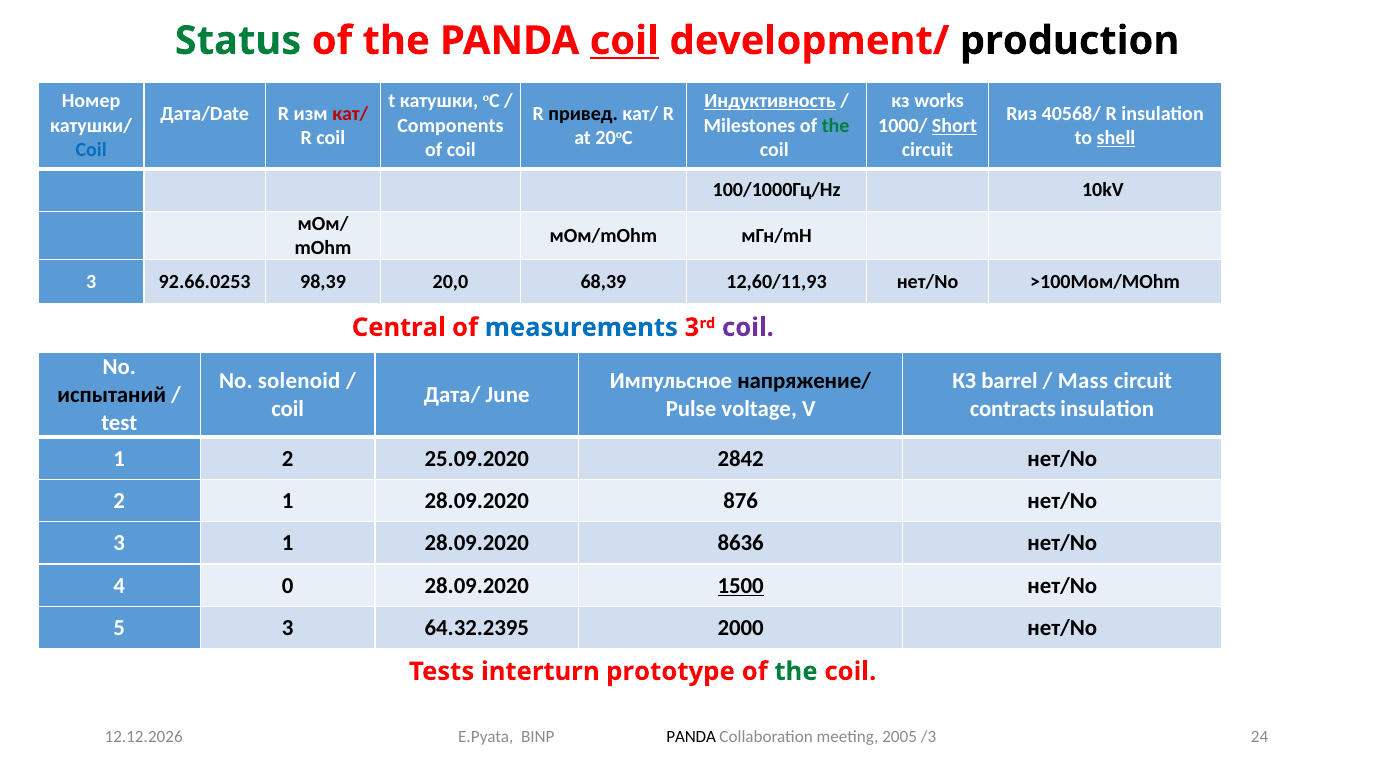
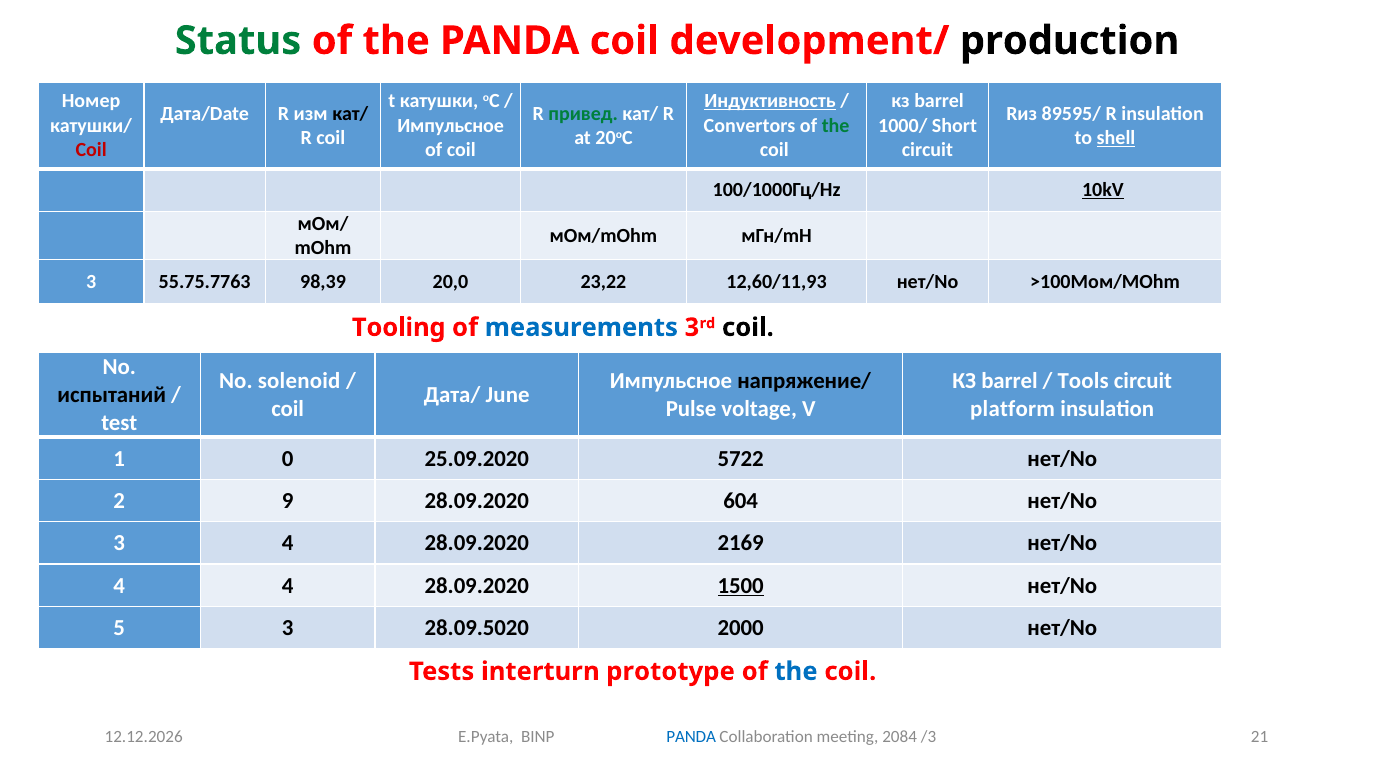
coil at (624, 41) underline: present -> none
works at (939, 101): works -> barrel
кат/ at (350, 113) colour: red -> black
привед colour: black -> green
40568/: 40568/ -> 89595/
Components at (450, 126): Components -> Импульсное
Milestones: Milestones -> Convertors
Short underline: present -> none
Coil at (91, 150) colour: blue -> red
10kV underline: none -> present
92.66.0253: 92.66.0253 -> 55.75.7763
68,39: 68,39 -> 23,22
Central: Central -> Tooling
coil at (748, 328) colour: purple -> black
Mass: Mass -> Tools
contracts: contracts -> platform
1 2: 2 -> 0
2842: 2842 -> 5722
2 1: 1 -> 9
876: 876 -> 604
3 1: 1 -> 4
8636: 8636 -> 2169
4 0: 0 -> 4
64.32.2395: 64.32.2395 -> 28.09.5020
the at (796, 672) colour: green -> blue
24: 24 -> 21
PANDA at (691, 738) colour: black -> blue
2005: 2005 -> 2084
